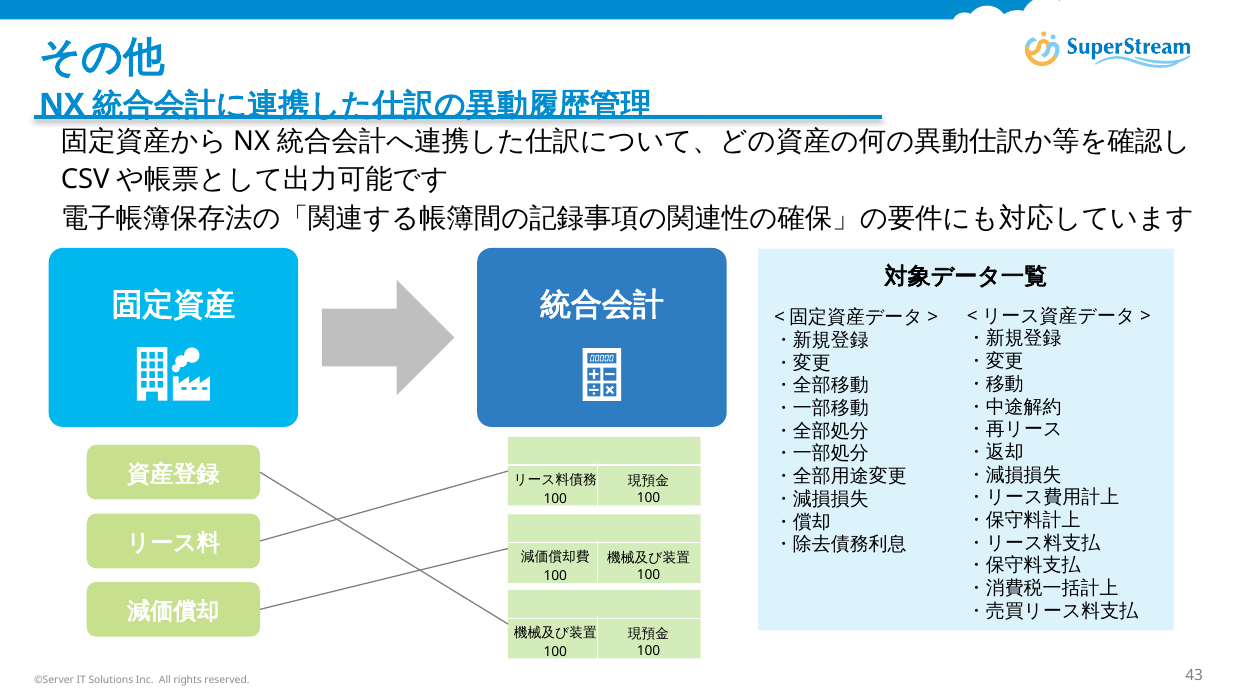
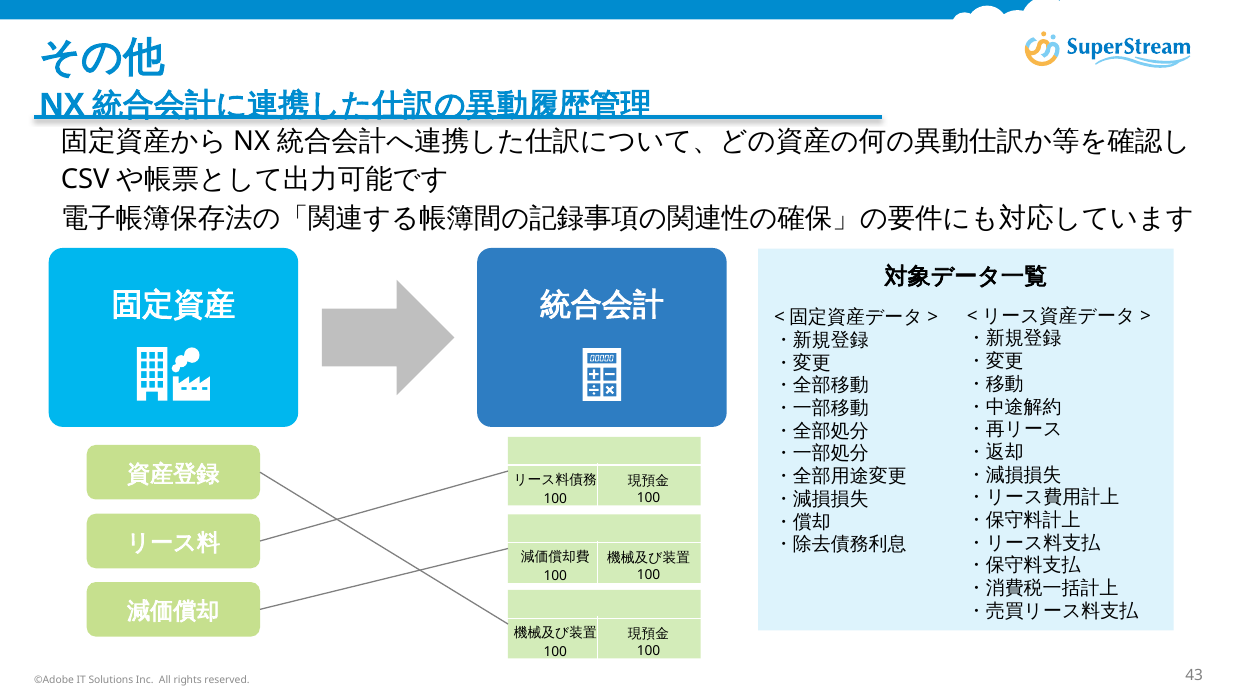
©Server: ©Server -> ©Adobe
